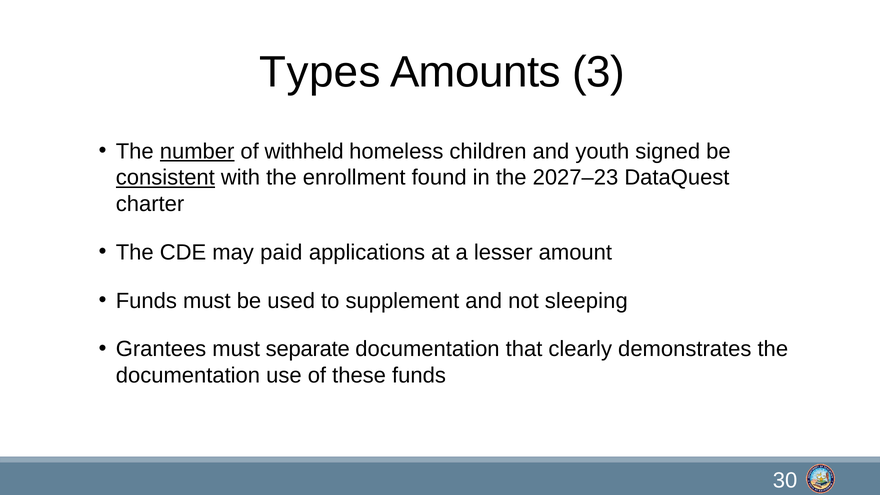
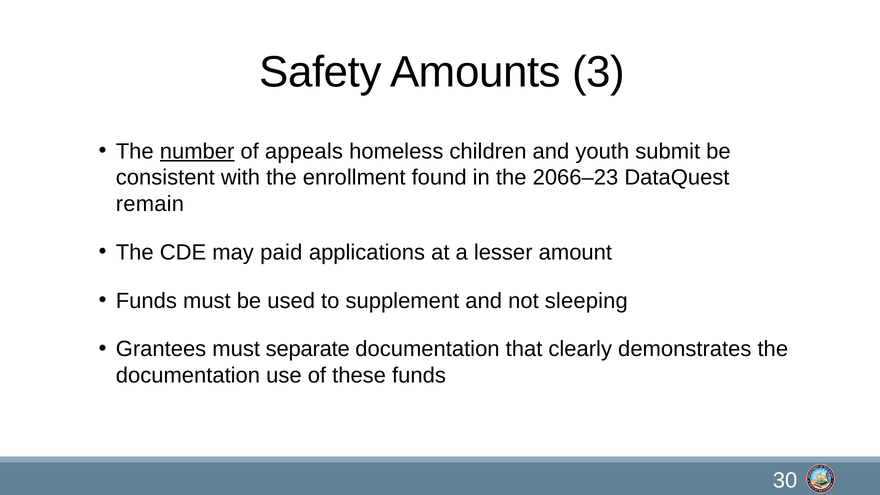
Types: Types -> Safety
withheld: withheld -> appeals
signed: signed -> submit
consistent underline: present -> none
2027–23: 2027–23 -> 2066–23
charter: charter -> remain
